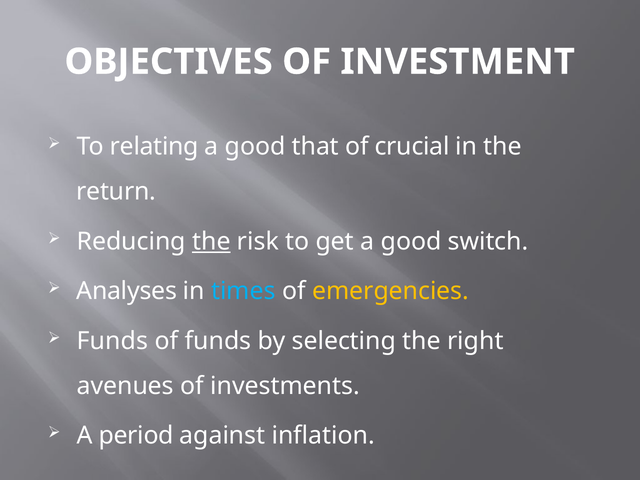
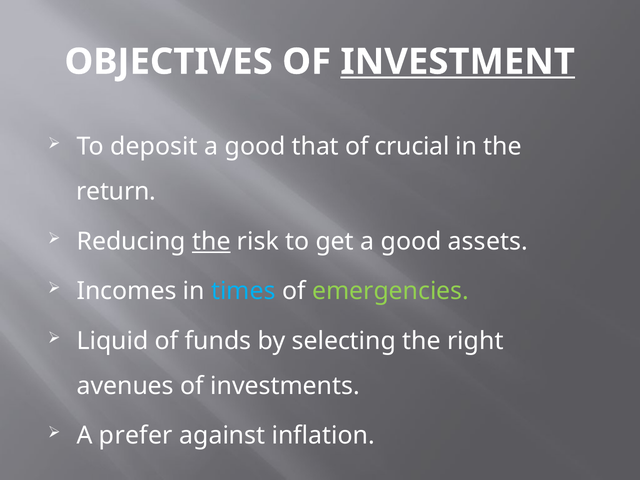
INVESTMENT underline: none -> present
relating: relating -> deposit
switch: switch -> assets
Analyses: Analyses -> Incomes
emergencies colour: yellow -> light green
Funds at (112, 341): Funds -> Liquid
period: period -> prefer
